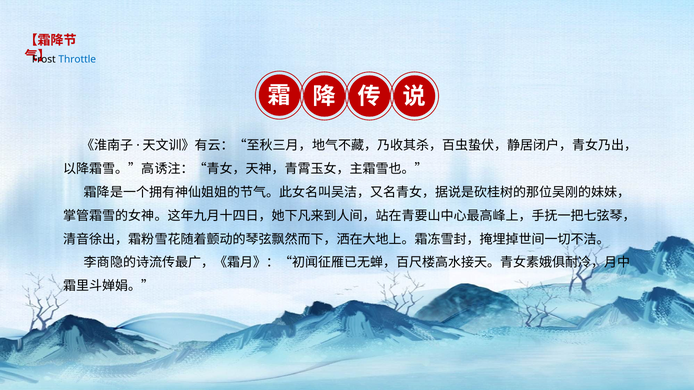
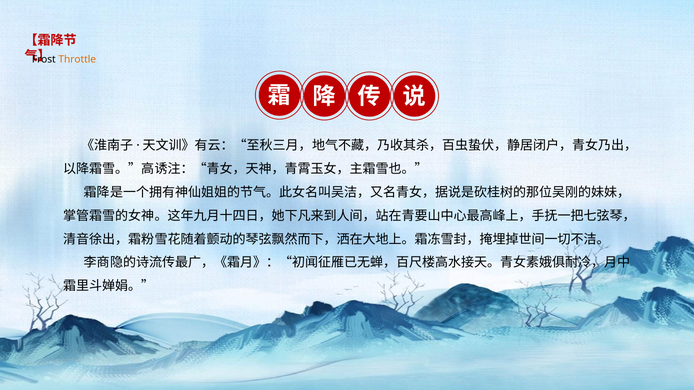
Throttle colour: blue -> orange
